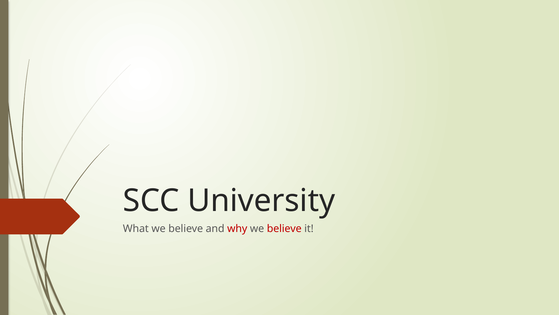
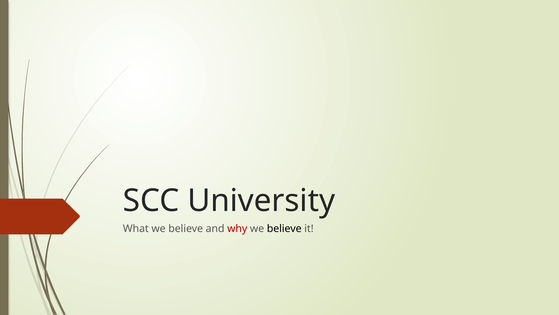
believe at (284, 228) colour: red -> black
